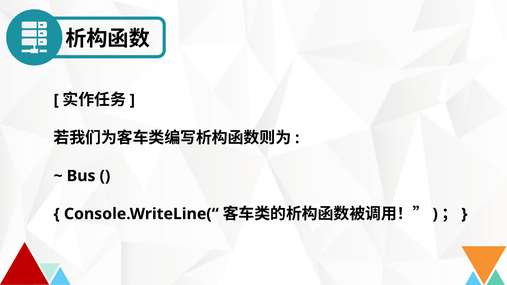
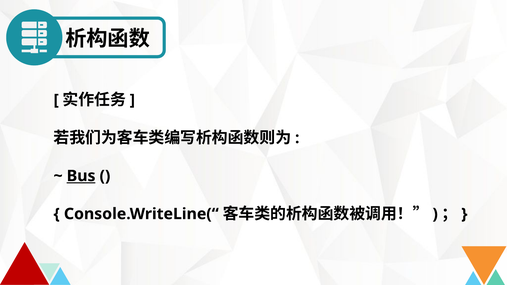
Bus underline: none -> present
